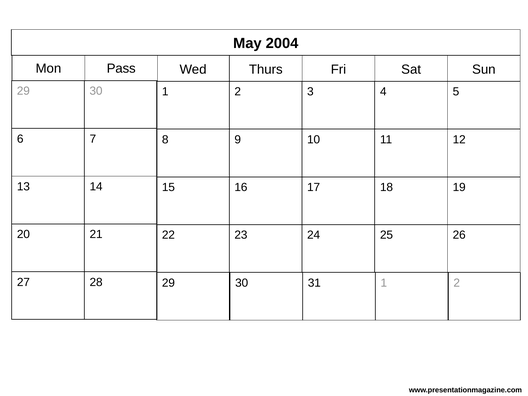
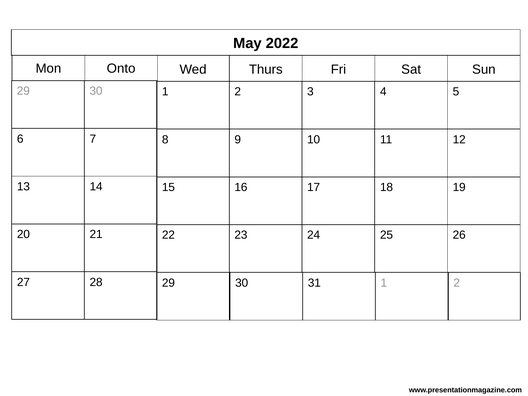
2004: 2004 -> 2022
Pass: Pass -> Onto
